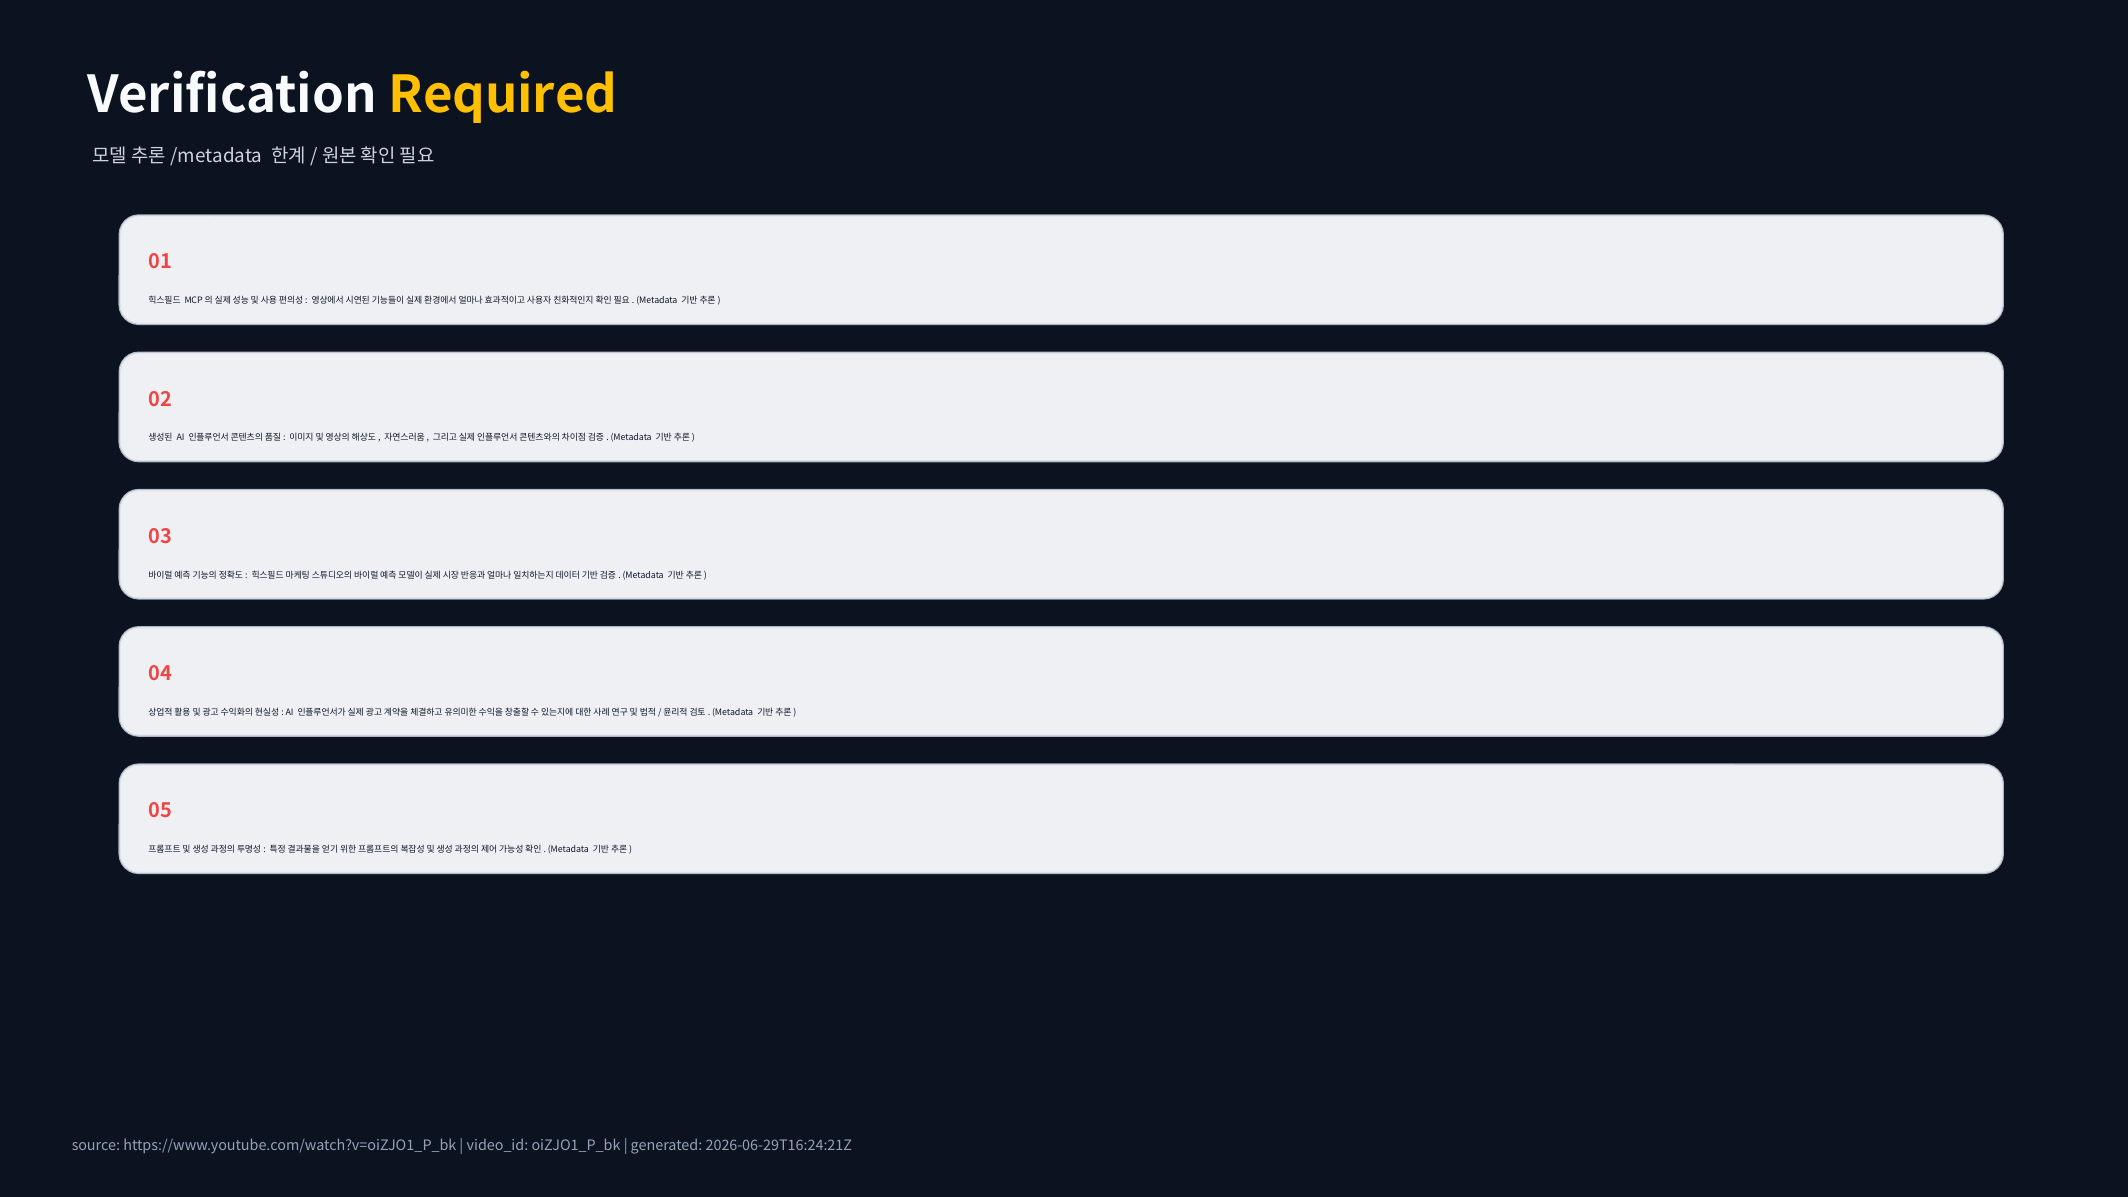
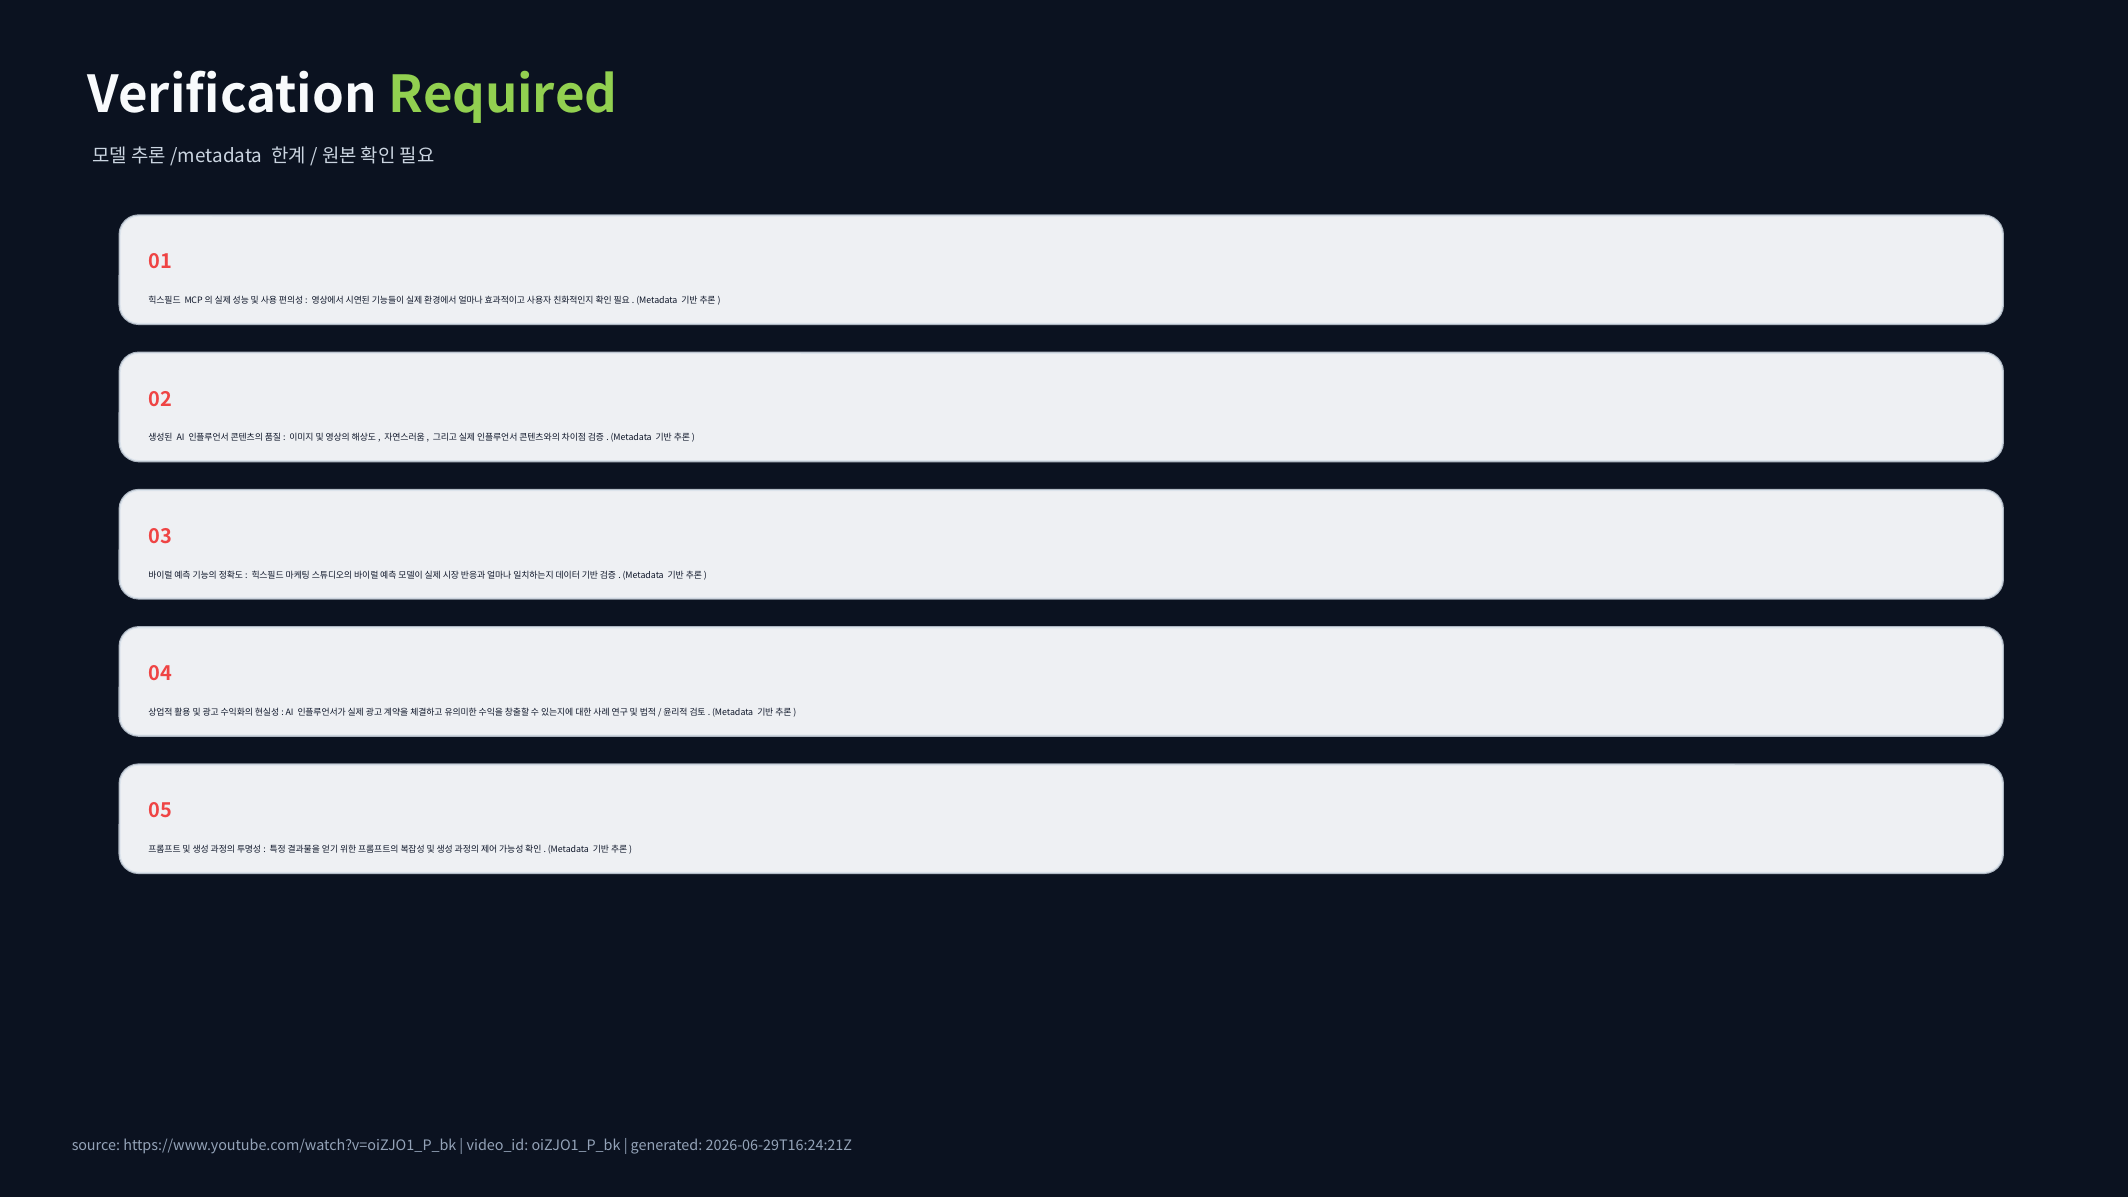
Required colour: yellow -> light green
